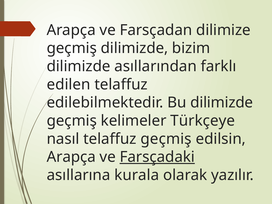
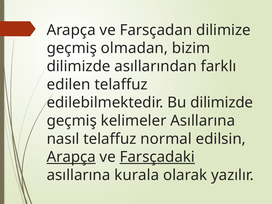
geçmiş dilimizde: dilimizde -> olmadan
kelimeler Türkçeye: Türkçeye -> Asıllarına
telaffuz geçmiş: geçmiş -> normal
Arapça at (71, 157) underline: none -> present
